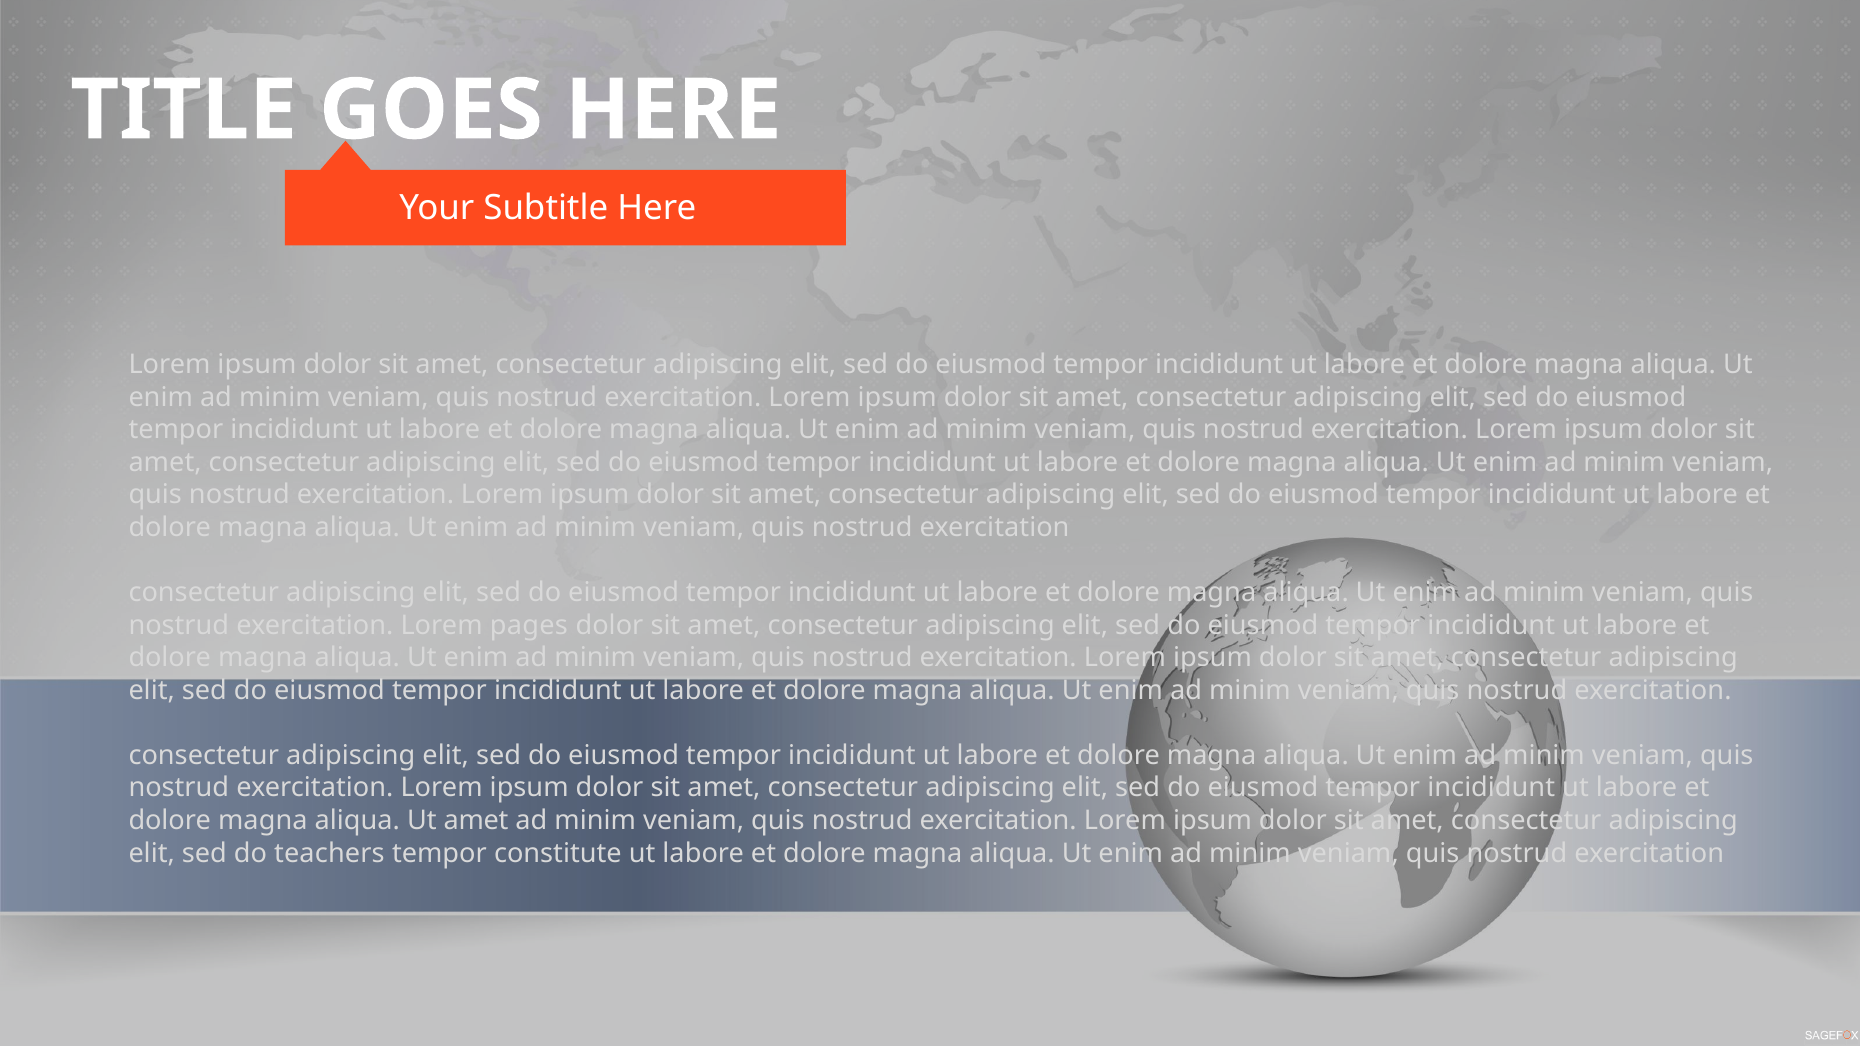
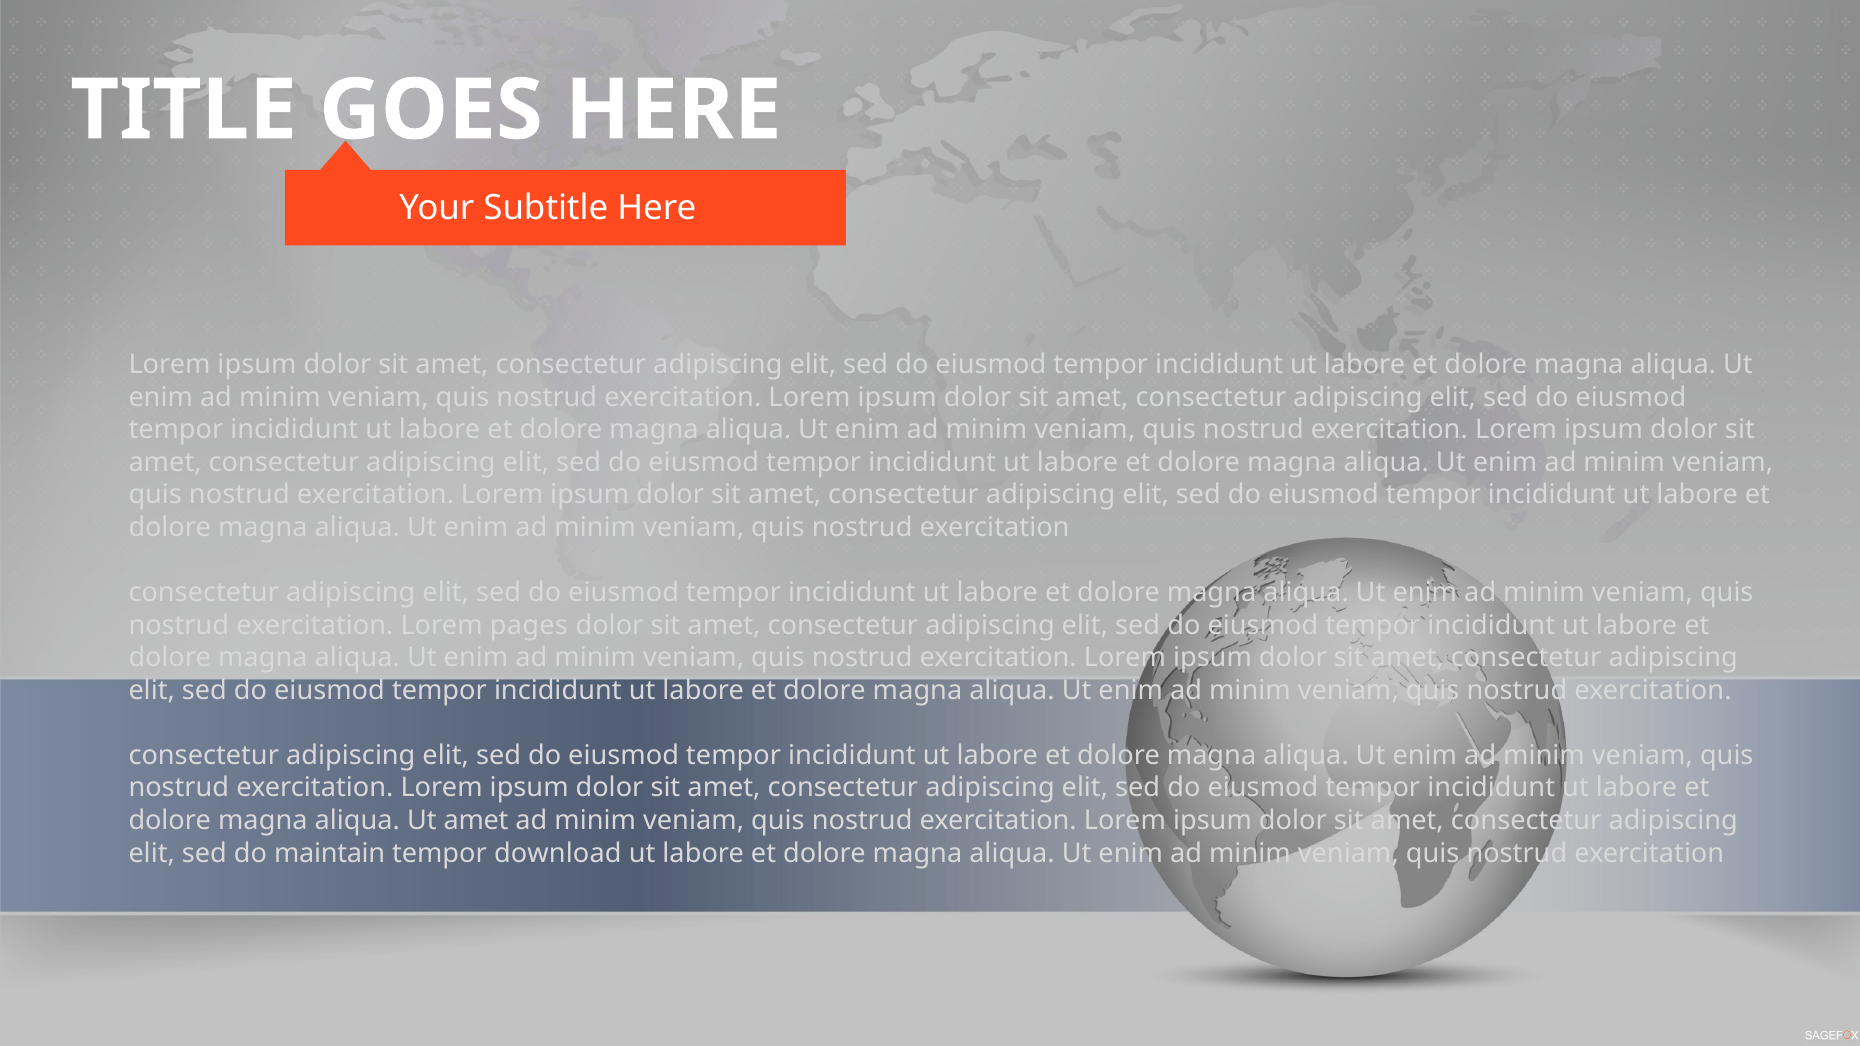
teachers: teachers -> maintain
constitute: constitute -> download
